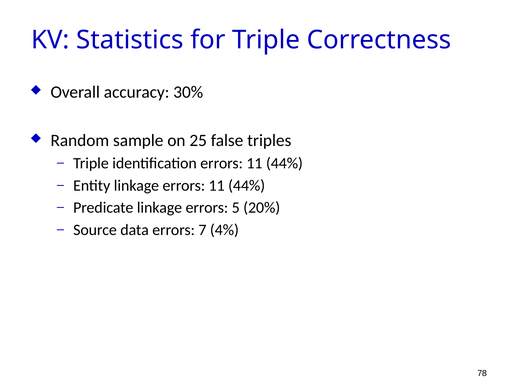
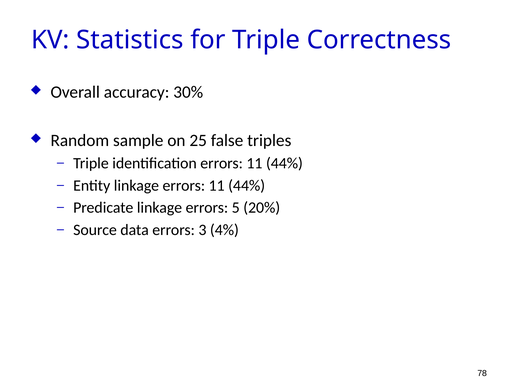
7: 7 -> 3
